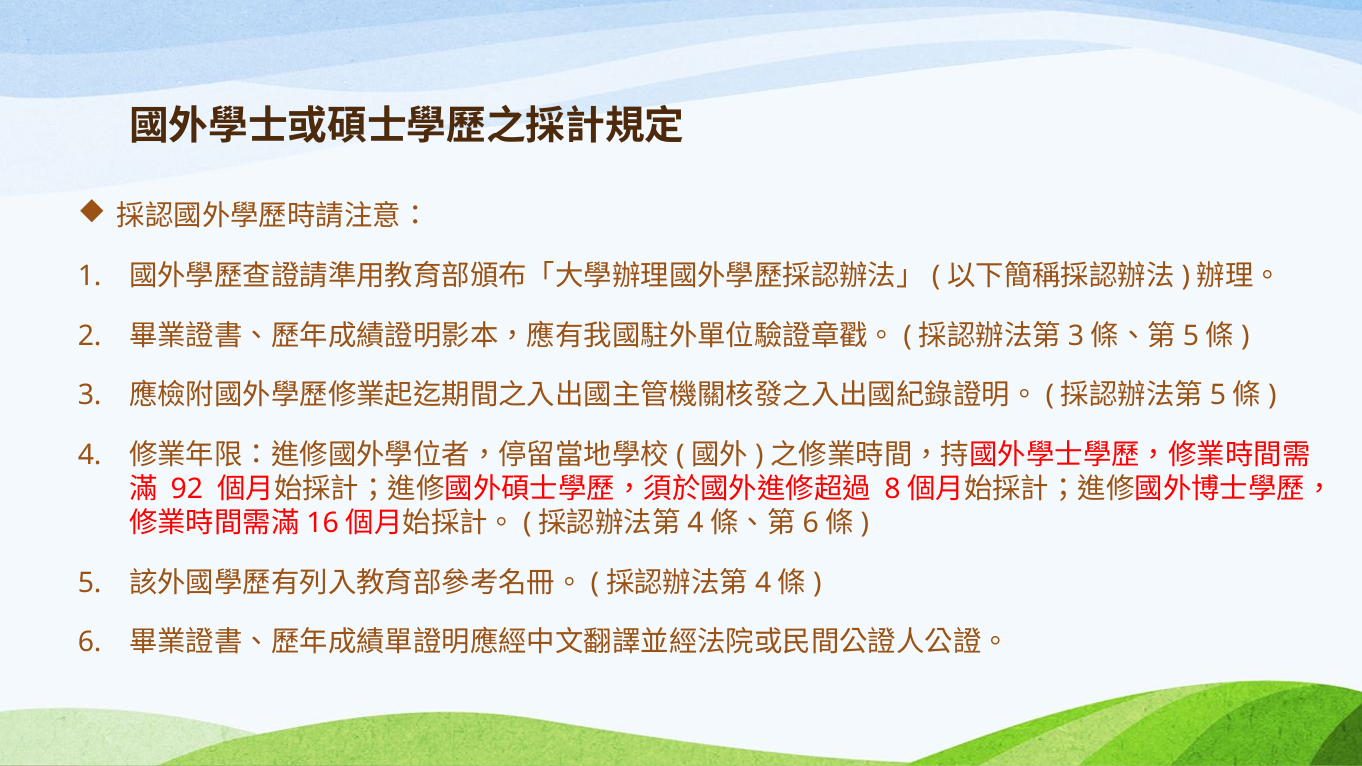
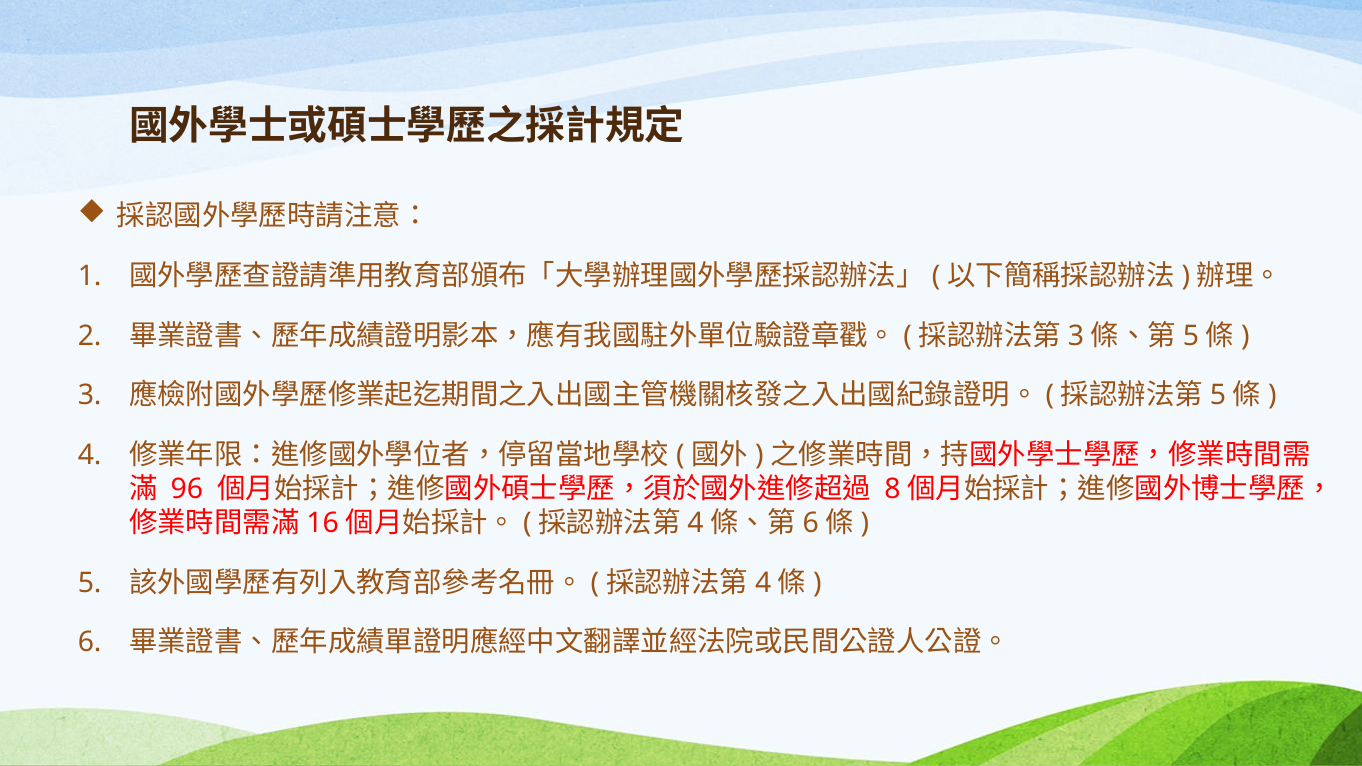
92: 92 -> 96
